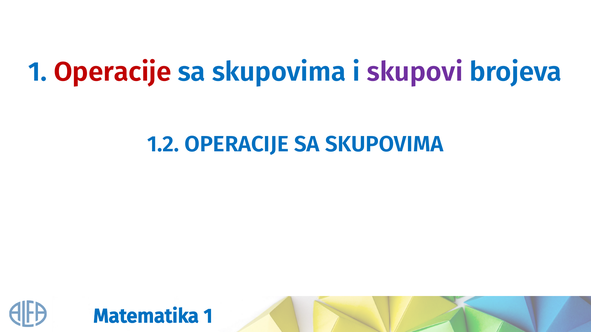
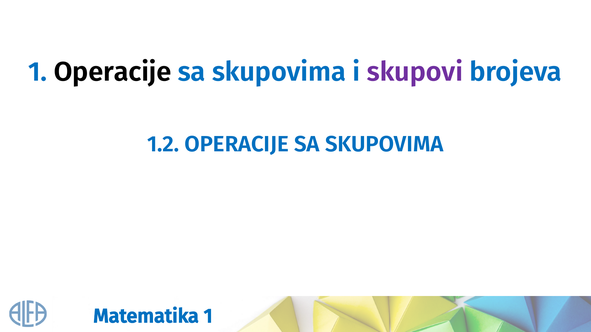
Operacije at (113, 72) colour: red -> black
